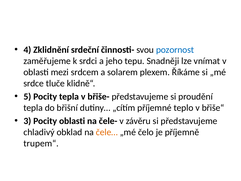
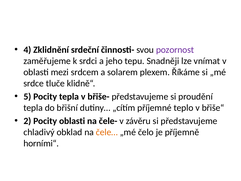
pozornost colour: blue -> purple
3: 3 -> 2
trupem“: trupem“ -> horními“
